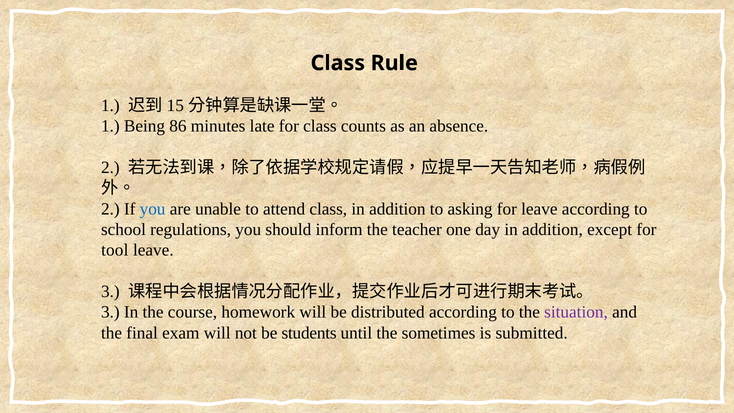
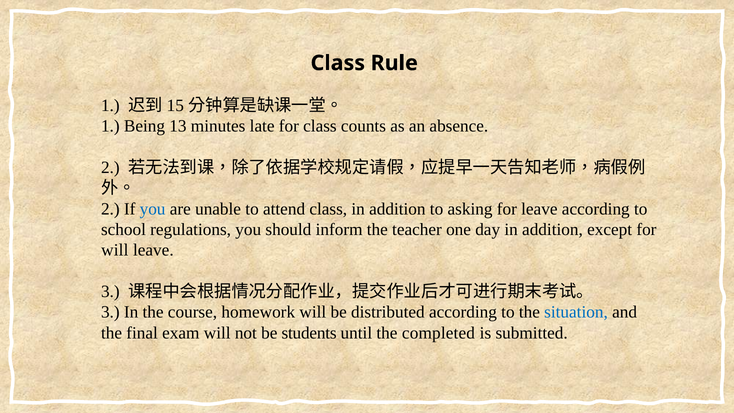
86: 86 -> 13
tool at (115, 250): tool -> will
situation colour: purple -> blue
sometimes: sometimes -> completed
